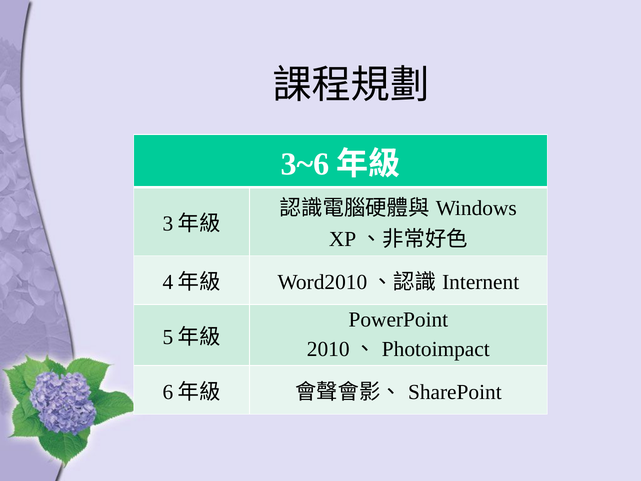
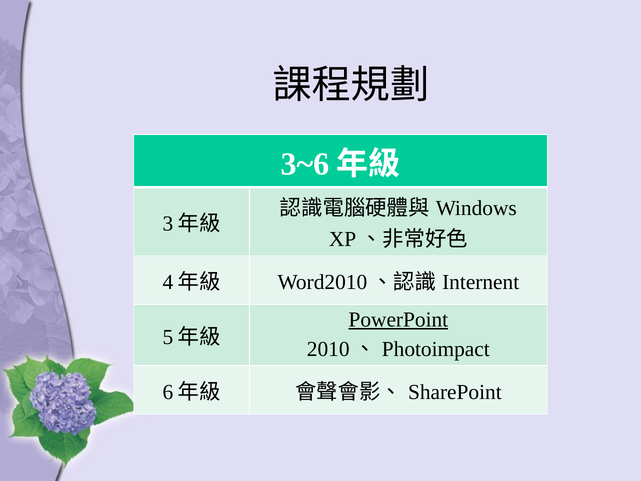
PowerPoint underline: none -> present
